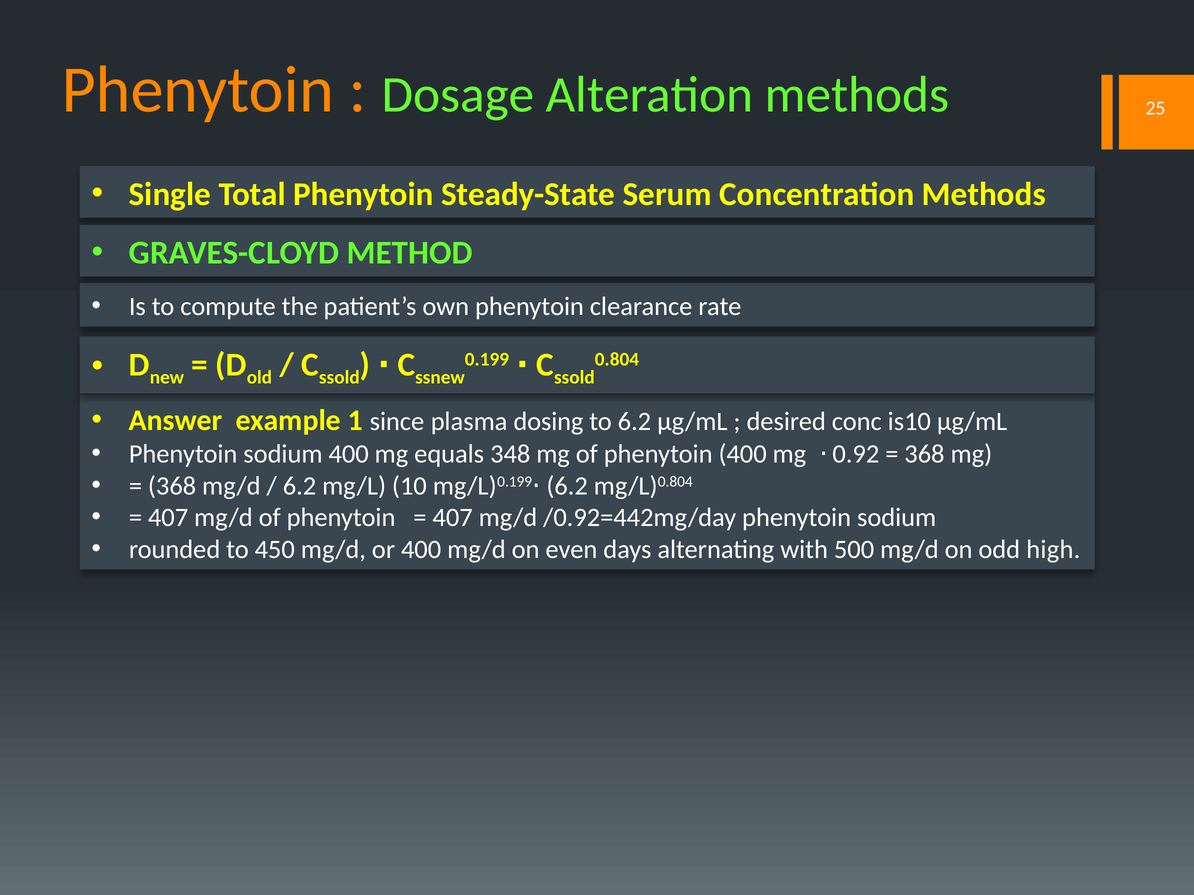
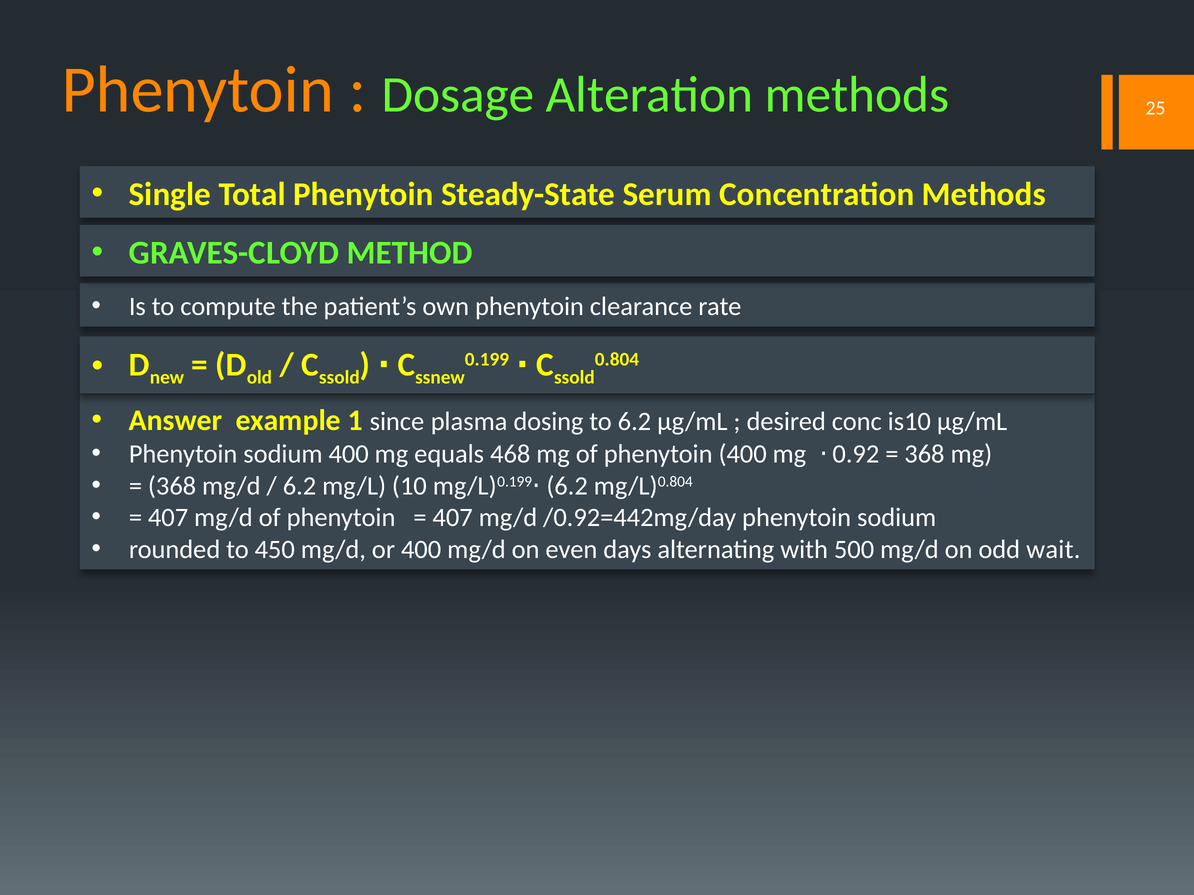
348: 348 -> 468
high: high -> wait
